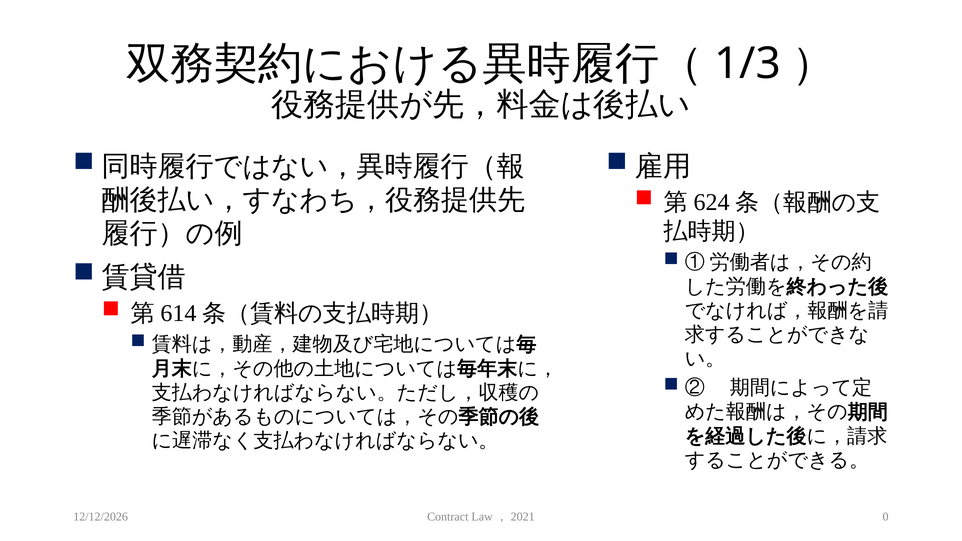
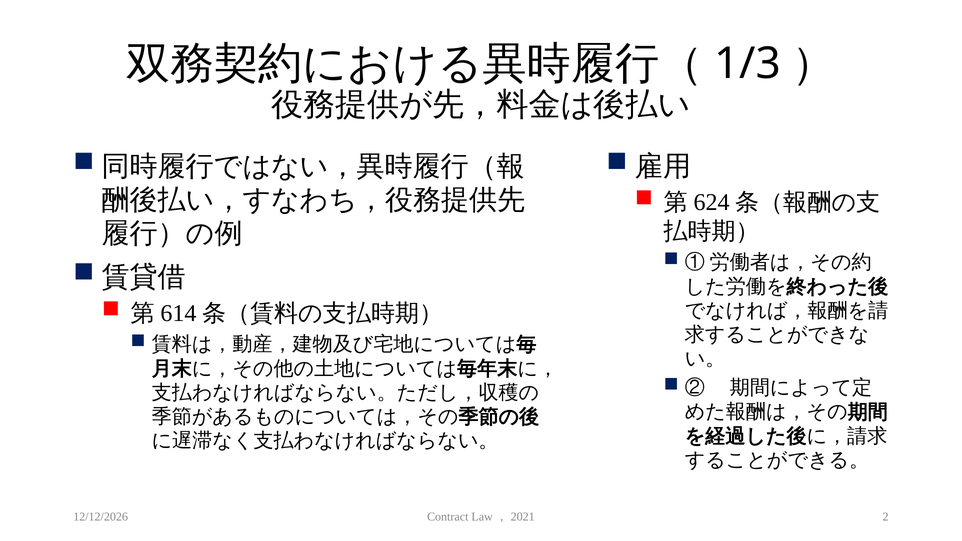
0: 0 -> 2
